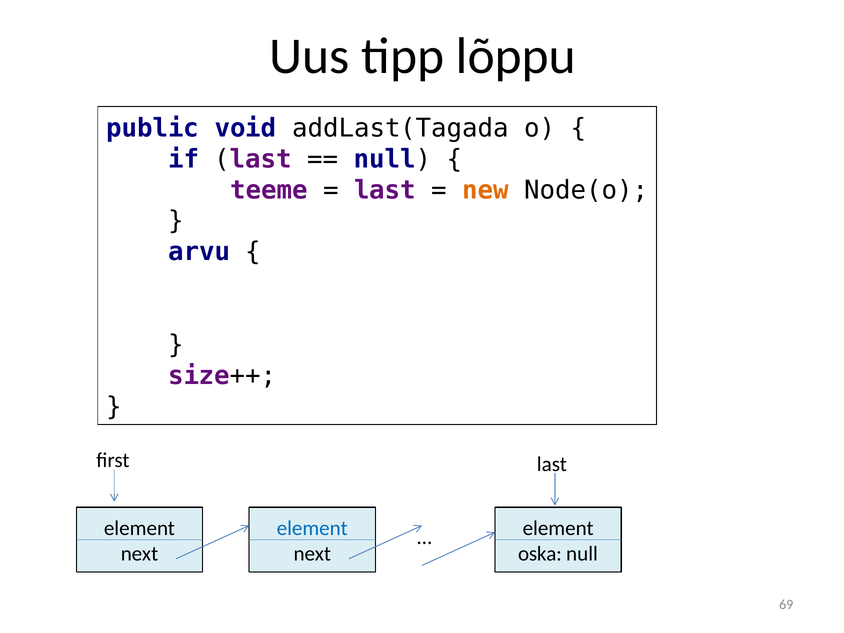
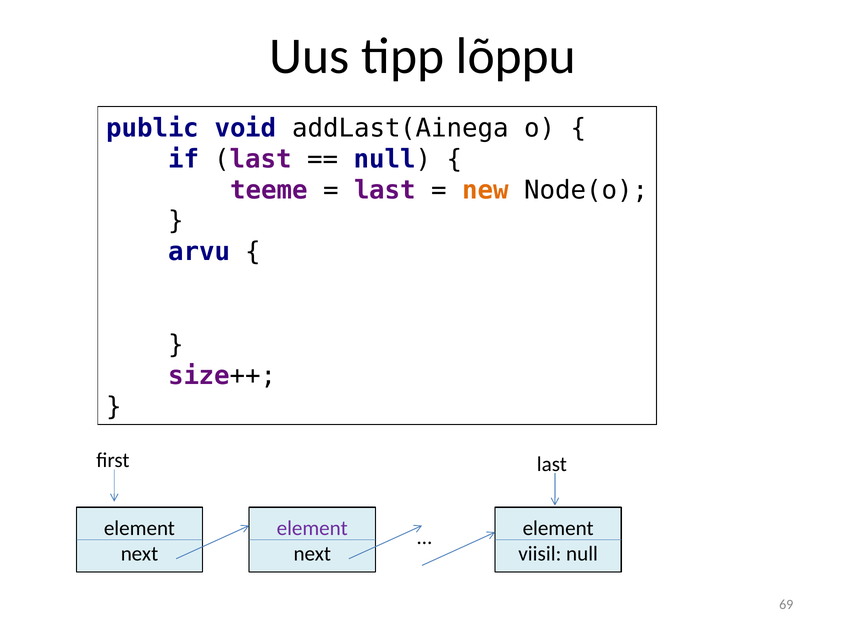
addLast(Tagada: addLast(Tagada -> addLast(Ainega
element at (312, 529) colour: blue -> purple
oska: oska -> viisil
